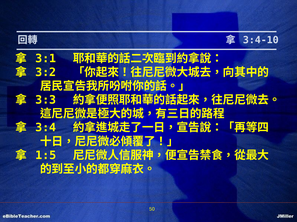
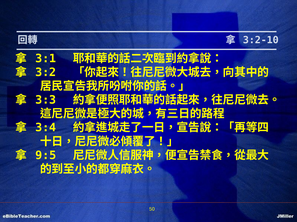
3:4-10: 3:4-10 -> 3:2-10
1:5: 1:5 -> 9:5
